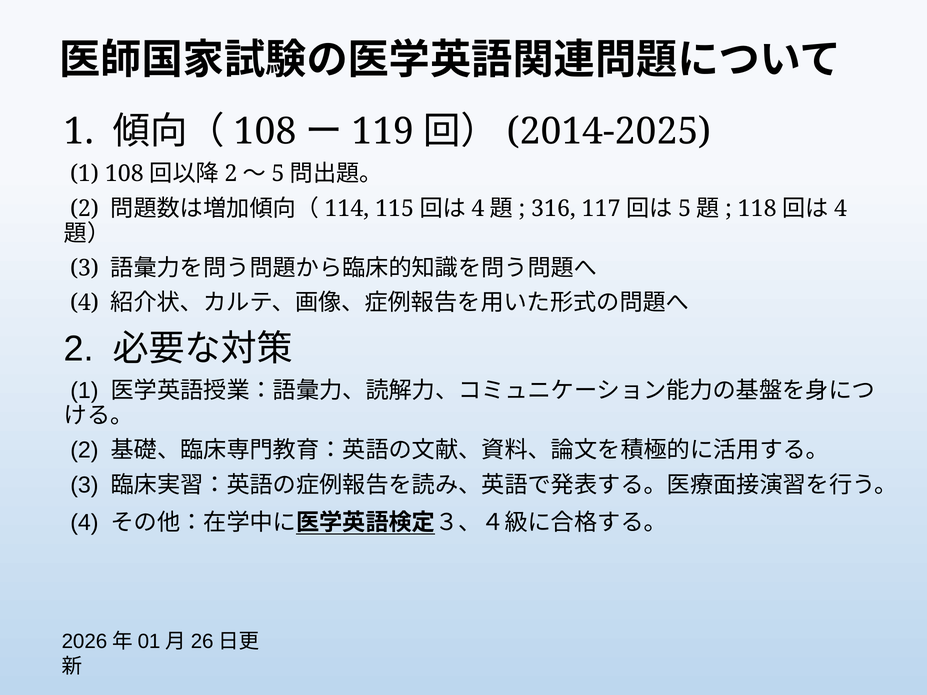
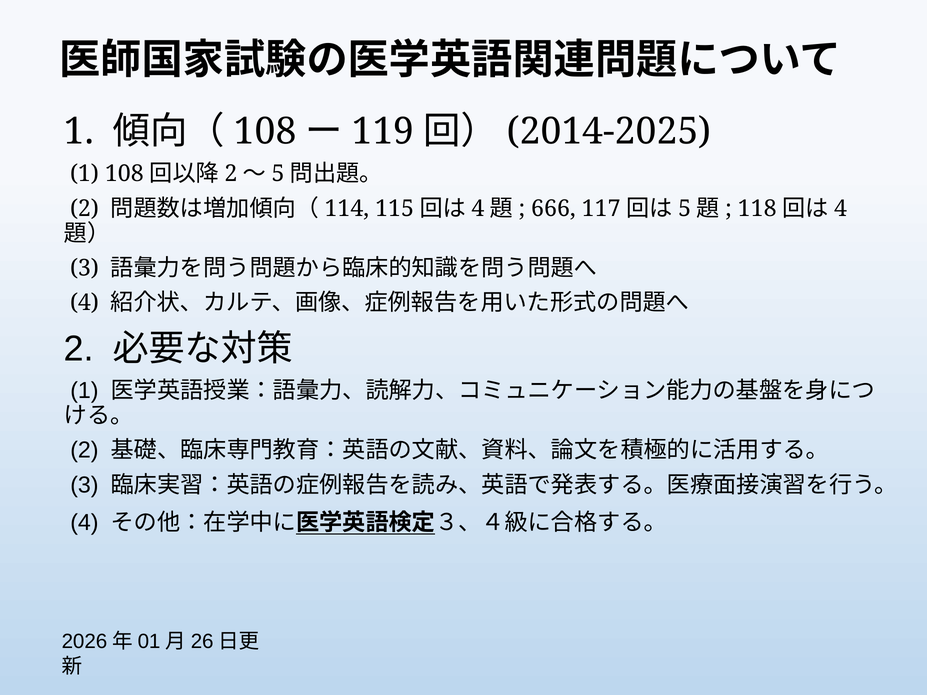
316: 316 -> 666
